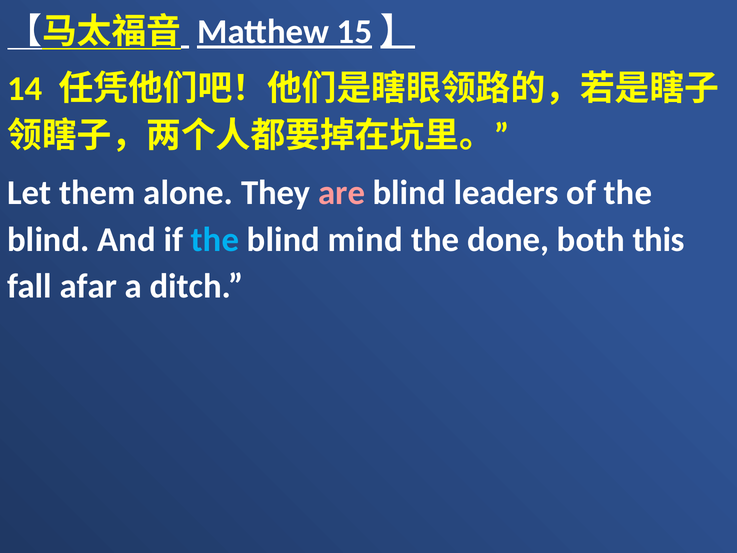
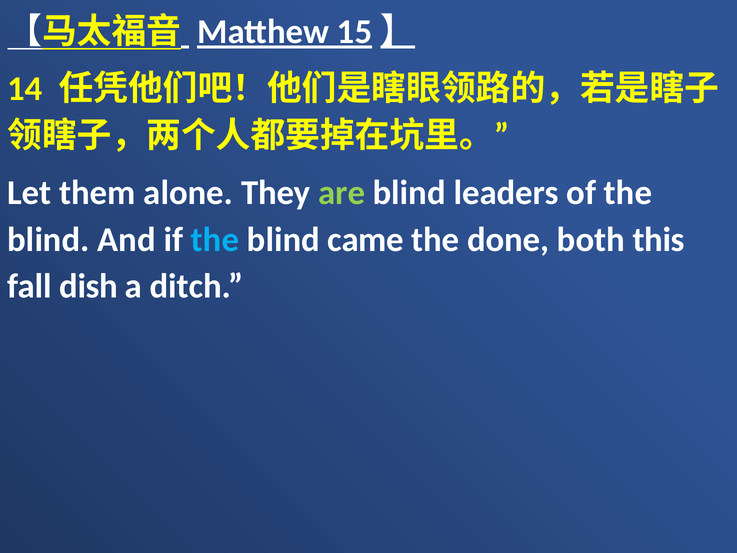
are colour: pink -> light green
mind: mind -> came
afar: afar -> dish
